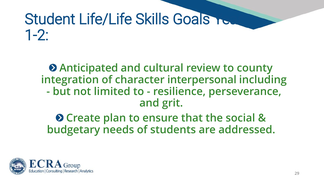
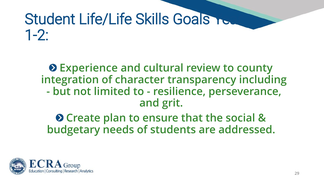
Anticipated: Anticipated -> Experience
interpersonal: interpersonal -> transparency
